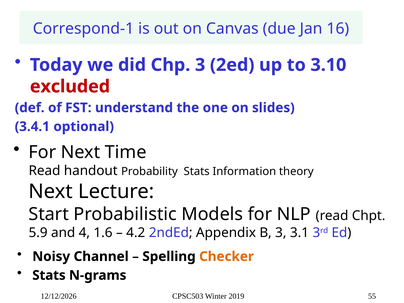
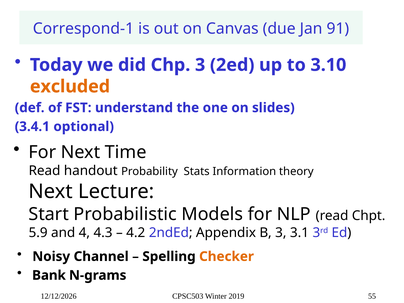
16: 16 -> 91
excluded colour: red -> orange
1.6: 1.6 -> 4.3
Stats at (49, 275): Stats -> Bank
